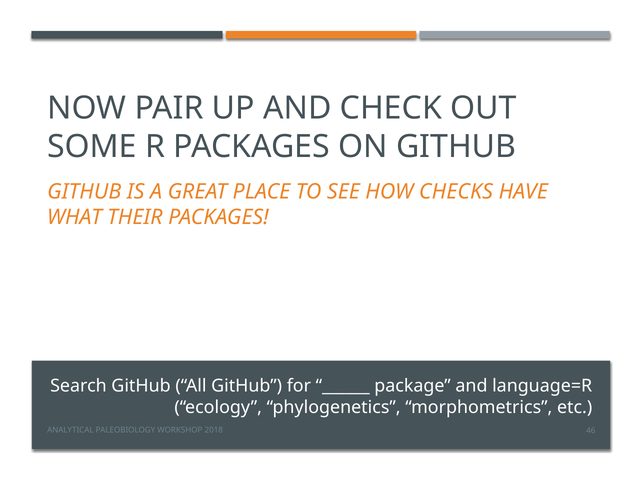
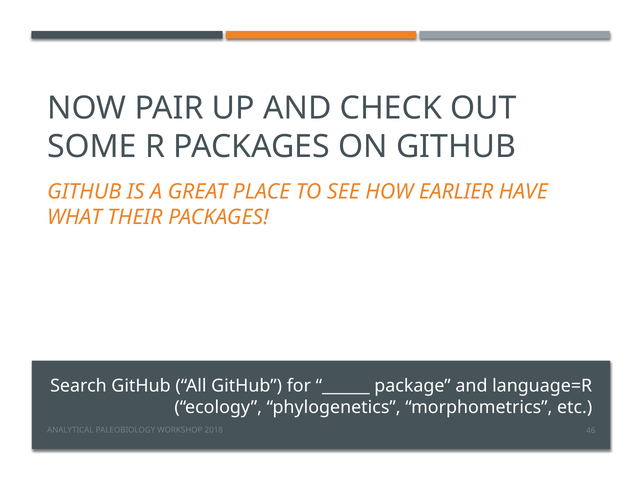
CHECKS: CHECKS -> EARLIER
